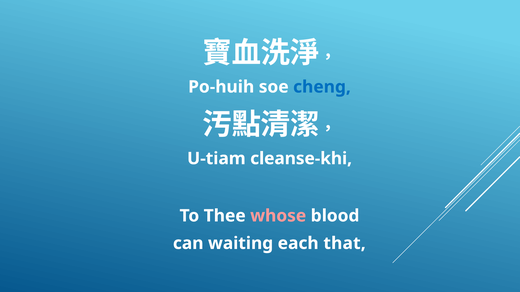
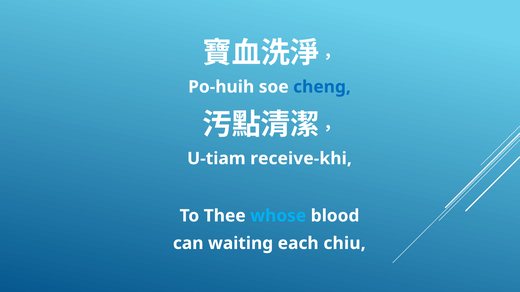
cleanse-khi: cleanse-khi -> receive-khi
whose colour: pink -> light blue
that: that -> chiu
